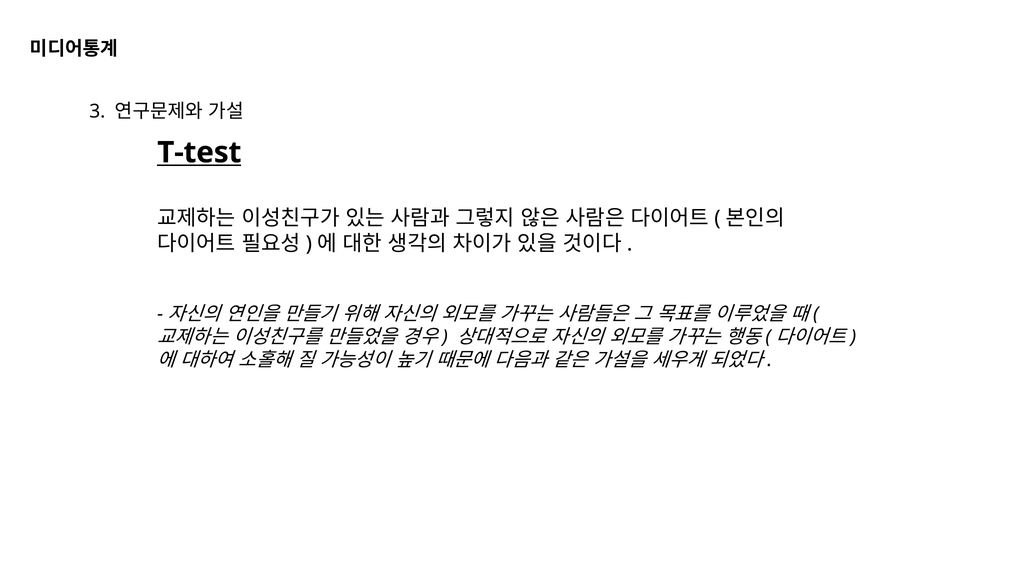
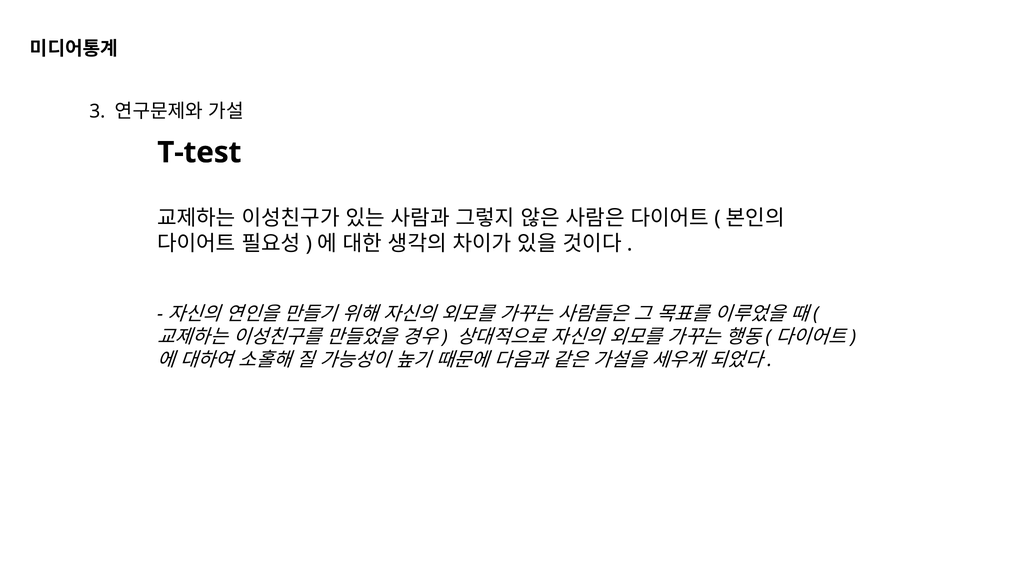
T-test underline: present -> none
